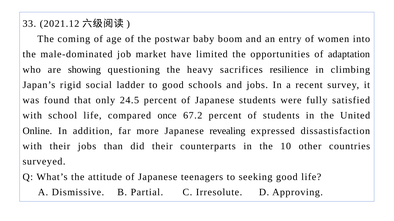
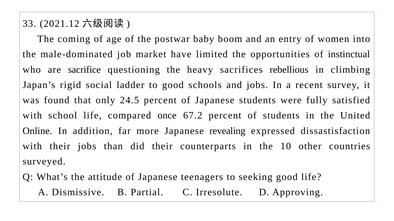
adaptation: adaptation -> instinctual
showing: showing -> sacrifice
resilience: resilience -> rebellious
